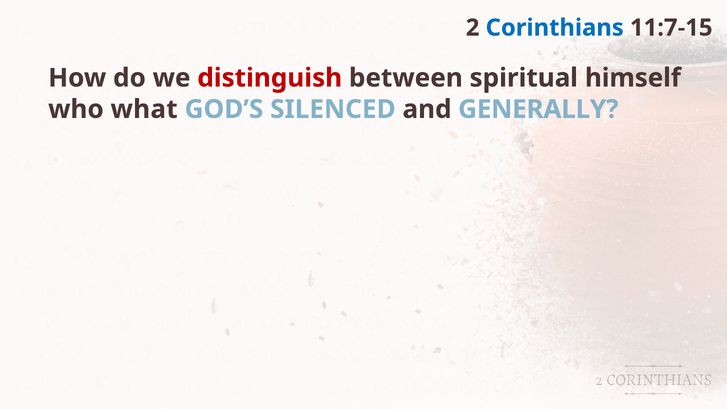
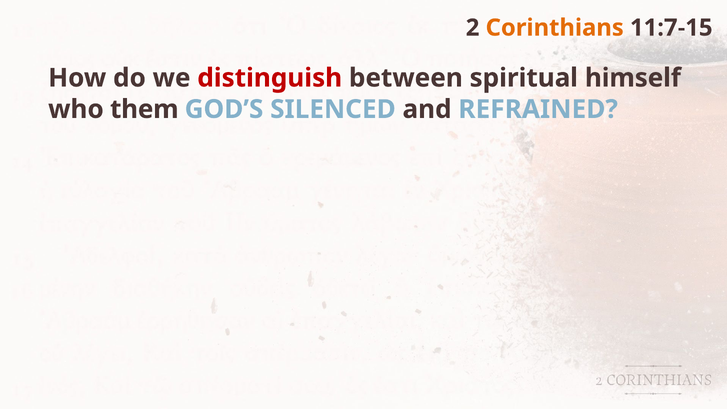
Corinthians colour: blue -> orange
what: what -> them
GENERALLY: GENERALLY -> REFRAINED
